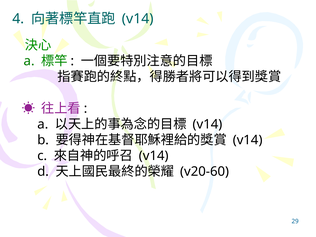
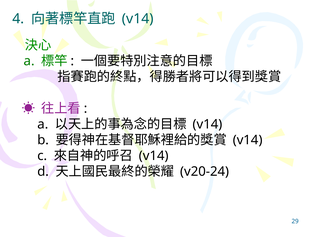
v20-60: v20-60 -> v20-24
